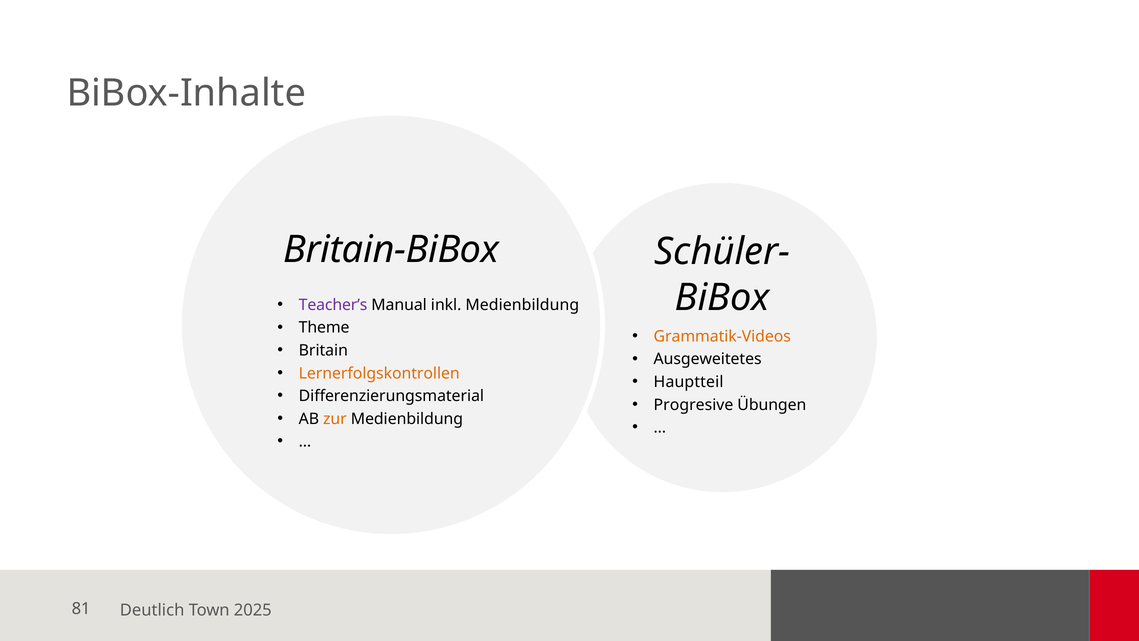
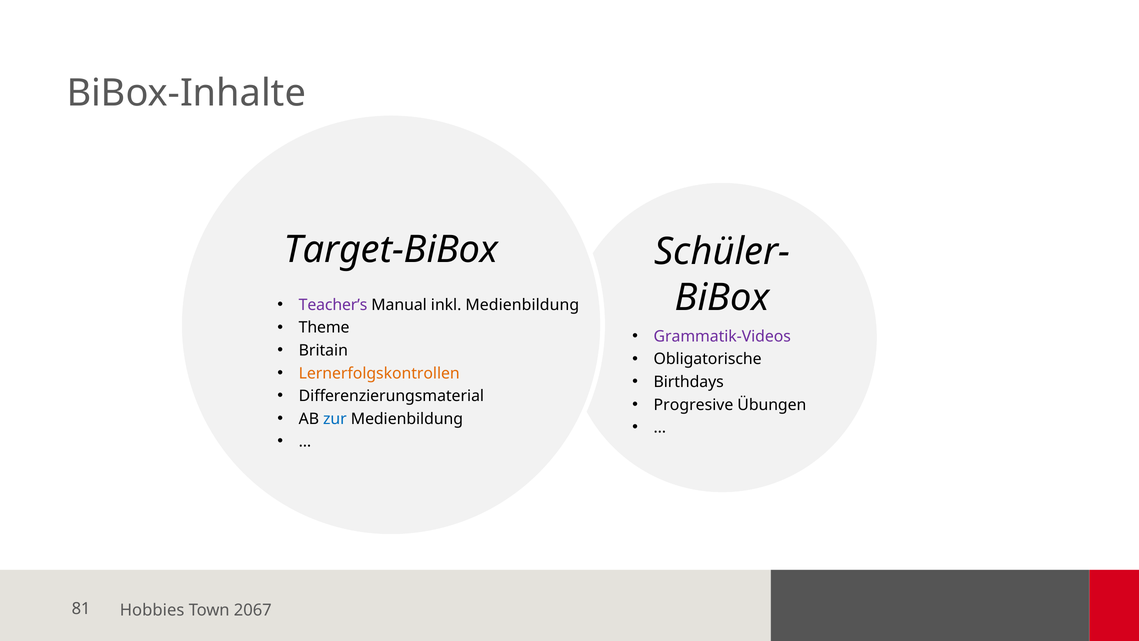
Britain-BiBox: Britain-BiBox -> Target-BiBox
Grammatik-Videos colour: orange -> purple
Ausgeweitetes: Ausgeweitetes -> Obligatorische
Hauptteil: Hauptteil -> Birthdays
zur colour: orange -> blue
Deutlich: Deutlich -> Hobbies
2025: 2025 -> 2067
